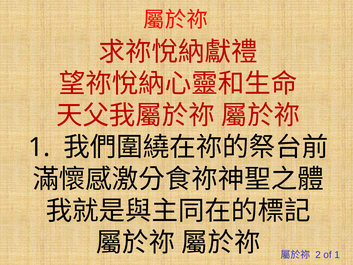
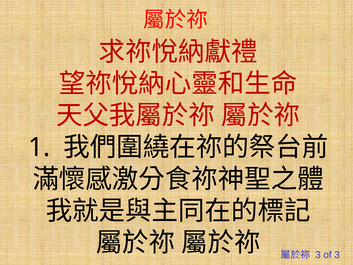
2 at (318, 255): 2 -> 3
of 1: 1 -> 3
